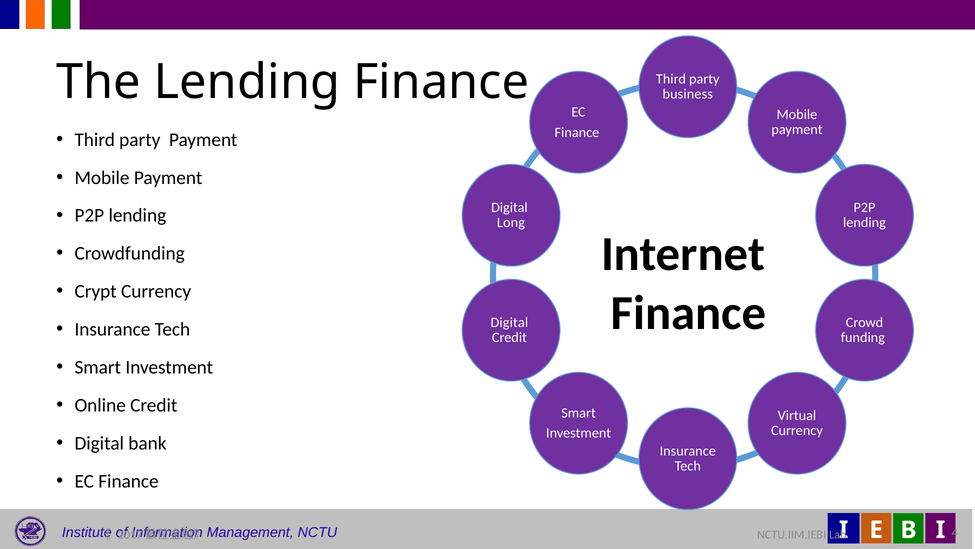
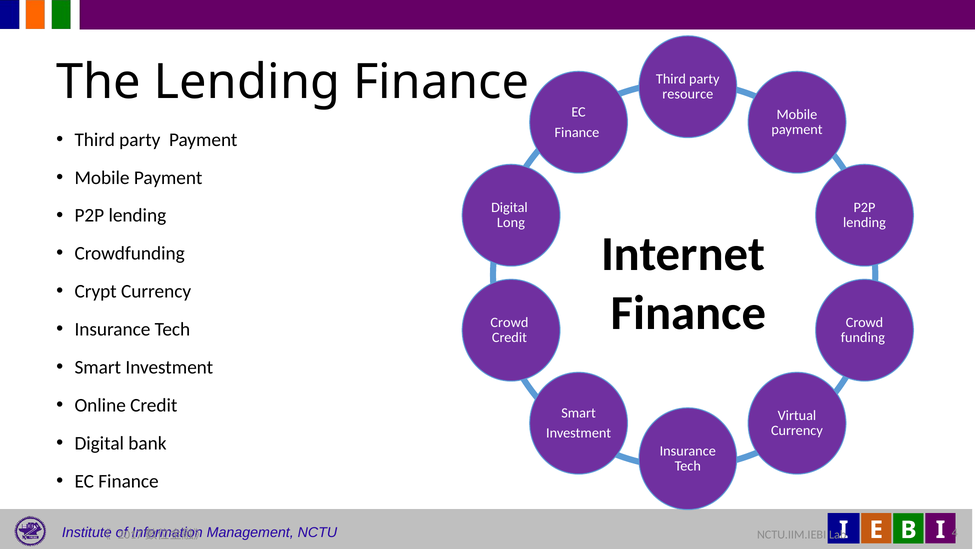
business: business -> resource
Digital at (509, 322): Digital -> Crowd
